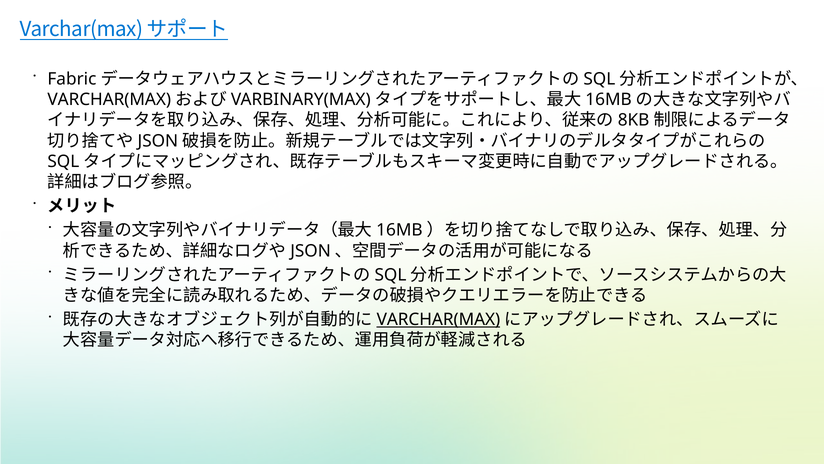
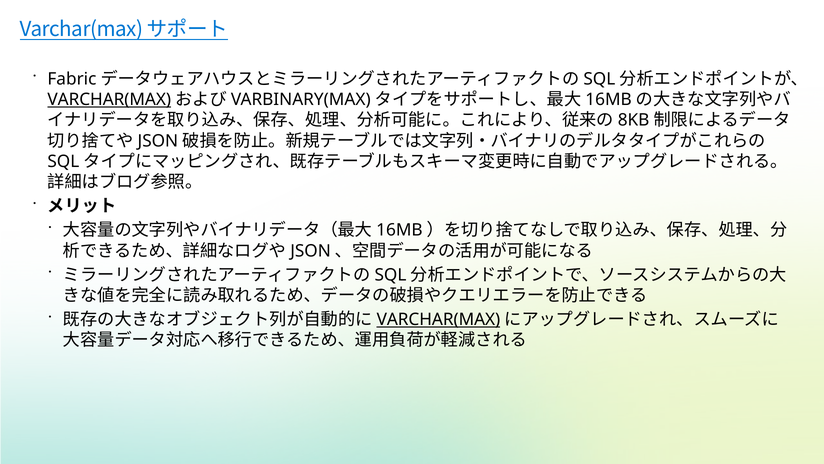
VARCHAR(MAX at (109, 99) underline: none -> present
